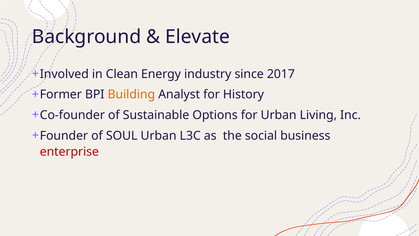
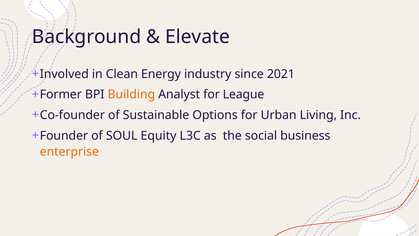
2017: 2017 -> 2021
History: History -> League
SOUL Urban: Urban -> Equity
enterprise colour: red -> orange
